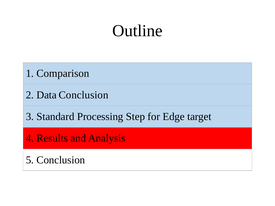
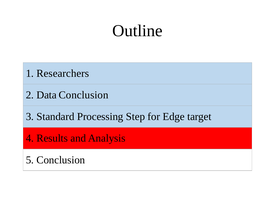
Comparison: Comparison -> Researchers
